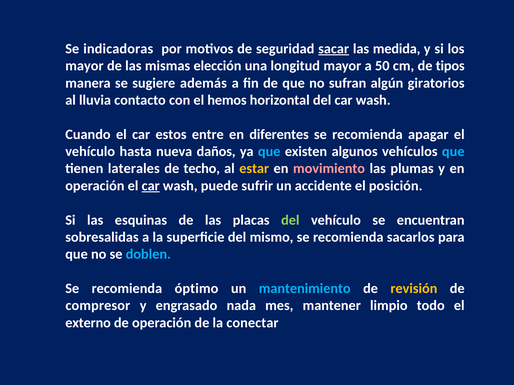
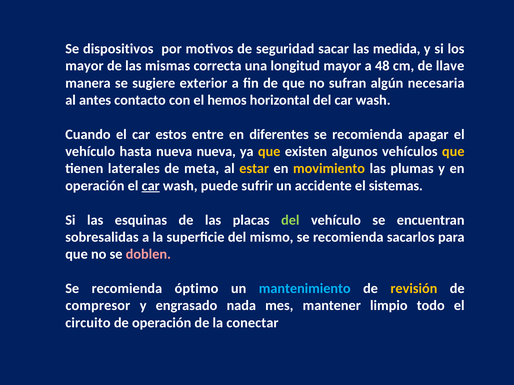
indicadoras: indicadoras -> dispositivos
sacar underline: present -> none
elección: elección -> correcta
50: 50 -> 48
tipos: tipos -> llave
además: además -> exterior
giratorios: giratorios -> necesaria
lluvia: lluvia -> antes
nueva daños: daños -> nueva
que at (269, 152) colour: light blue -> yellow
que at (453, 152) colour: light blue -> yellow
techo: techo -> meta
movimiento colour: pink -> yellow
posición: posición -> sistemas
doblen colour: light blue -> pink
externo: externo -> circuito
